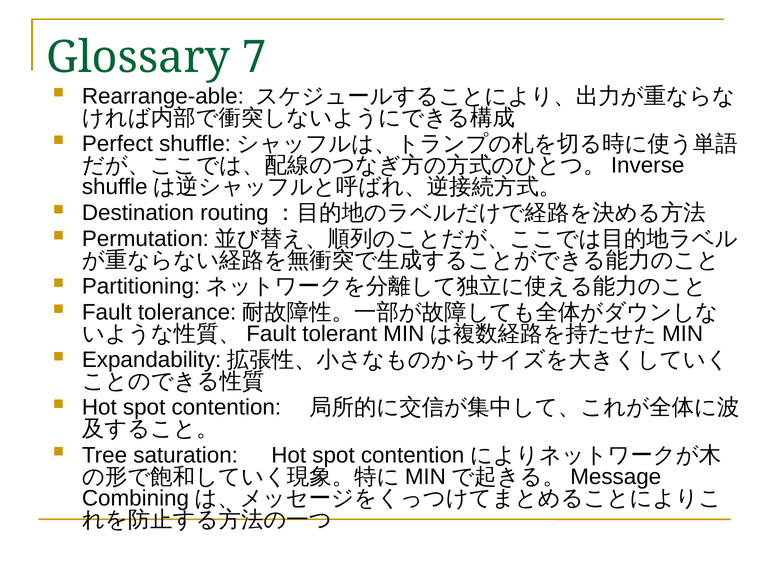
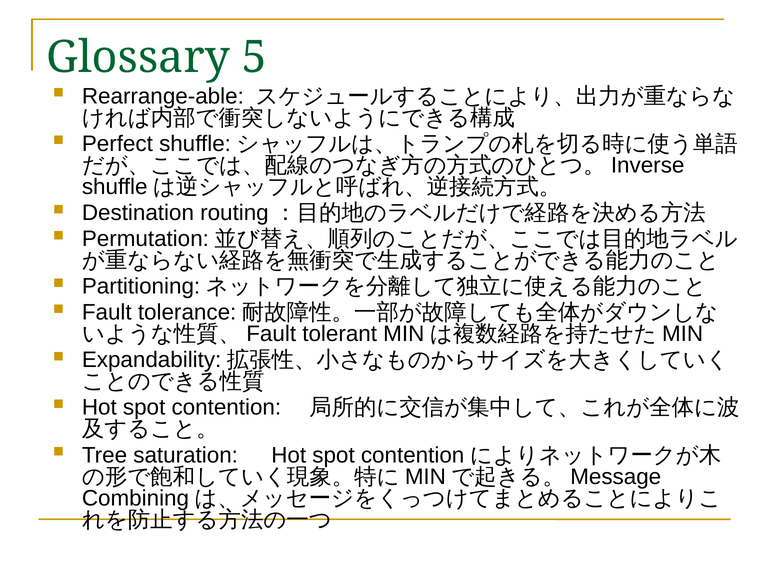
7: 7 -> 5
